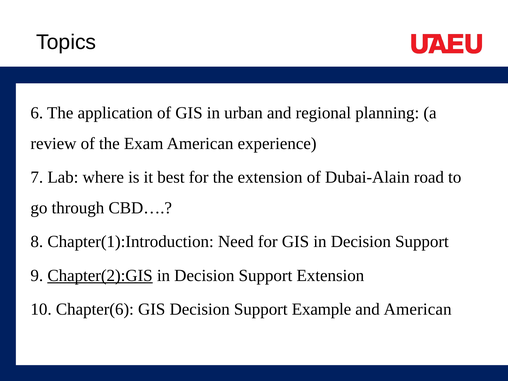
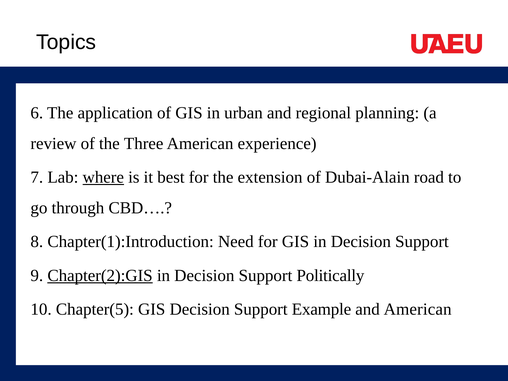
Exam: Exam -> Three
where underline: none -> present
Support Extension: Extension -> Politically
Chapter(6: Chapter(6 -> Chapter(5
